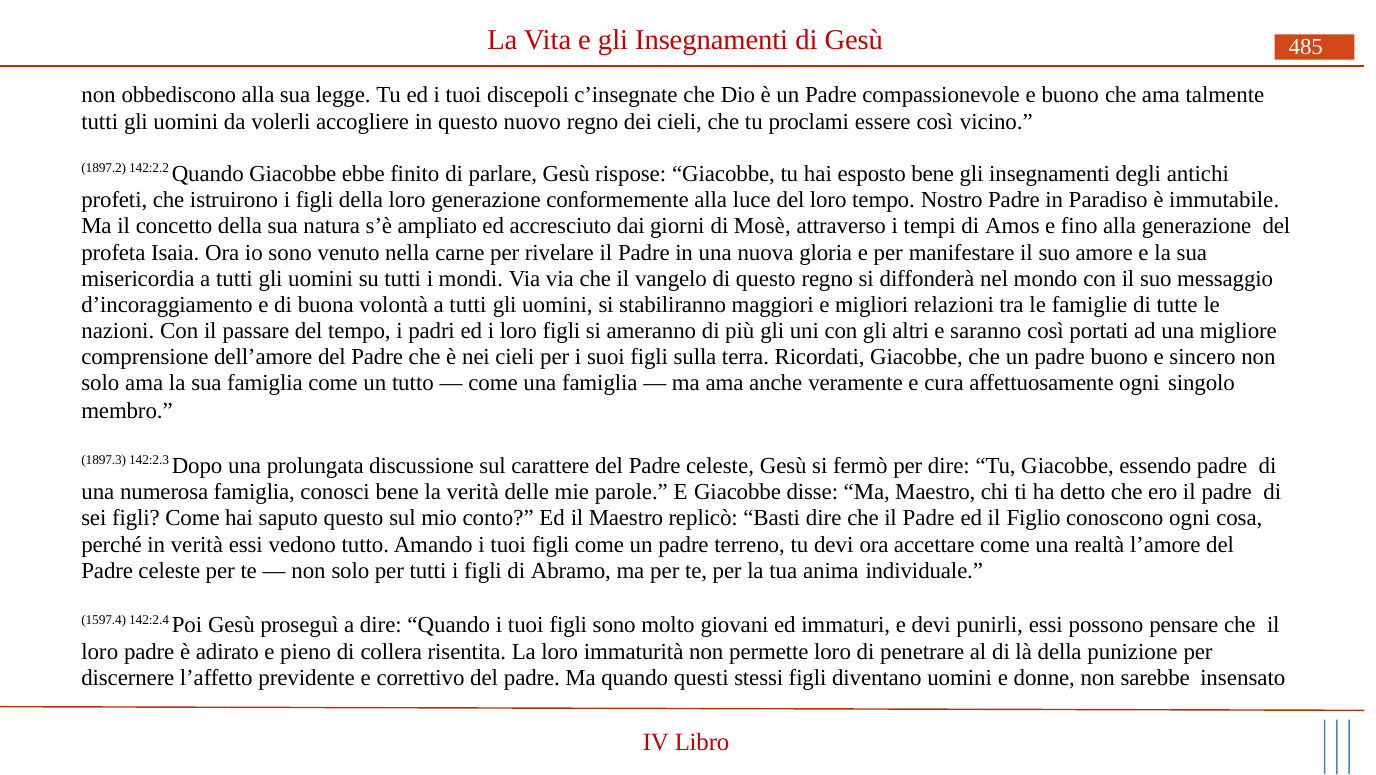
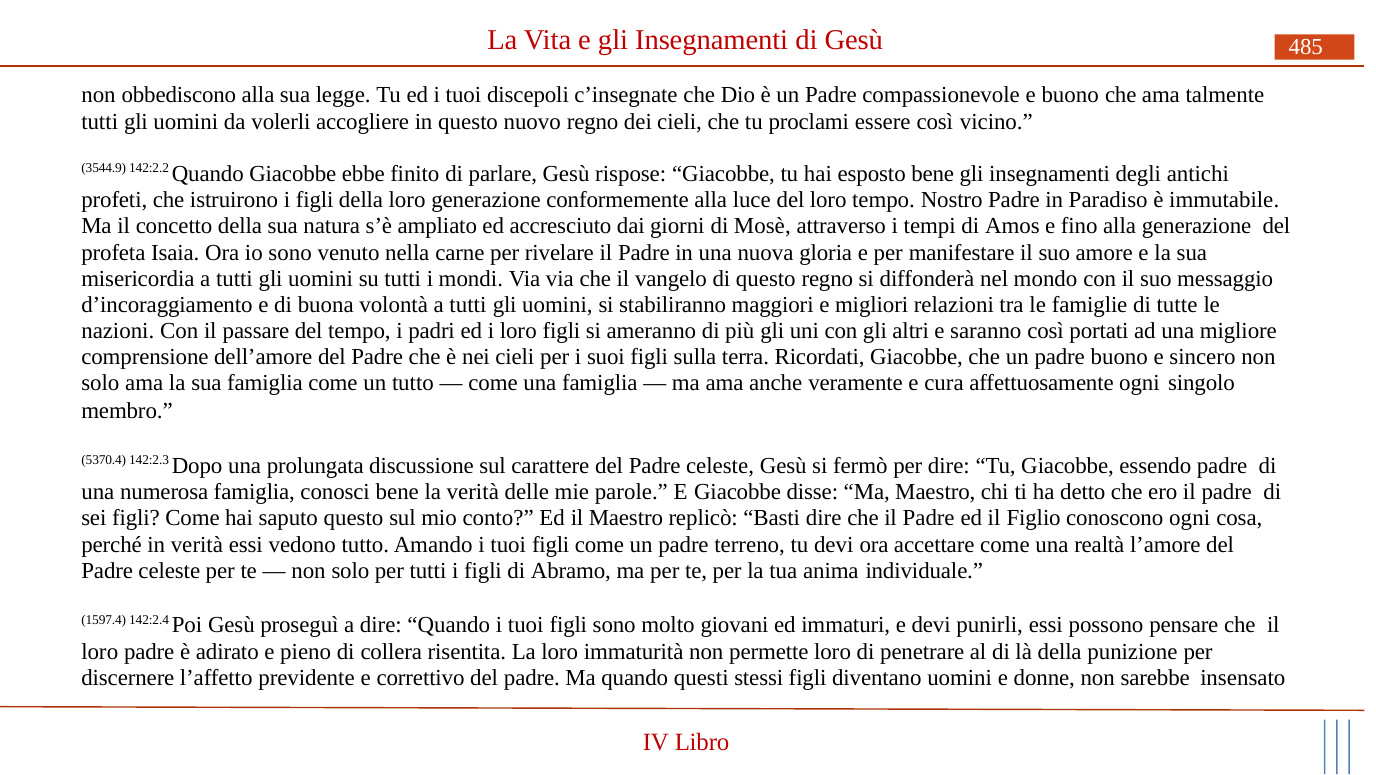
1897.2: 1897.2 -> 3544.9
1897.3: 1897.3 -> 5370.4
